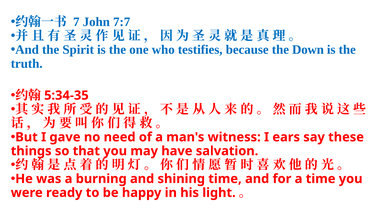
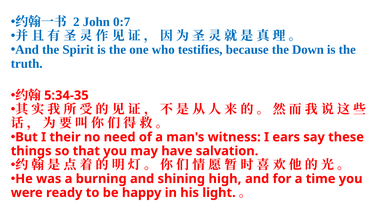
7: 7 -> 2
7:7: 7:7 -> 0:7
gave: gave -> their
shining time: time -> high
